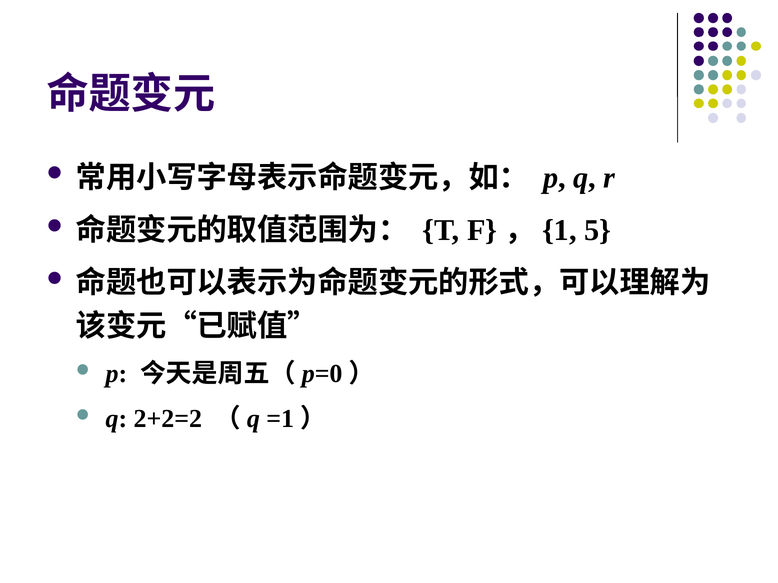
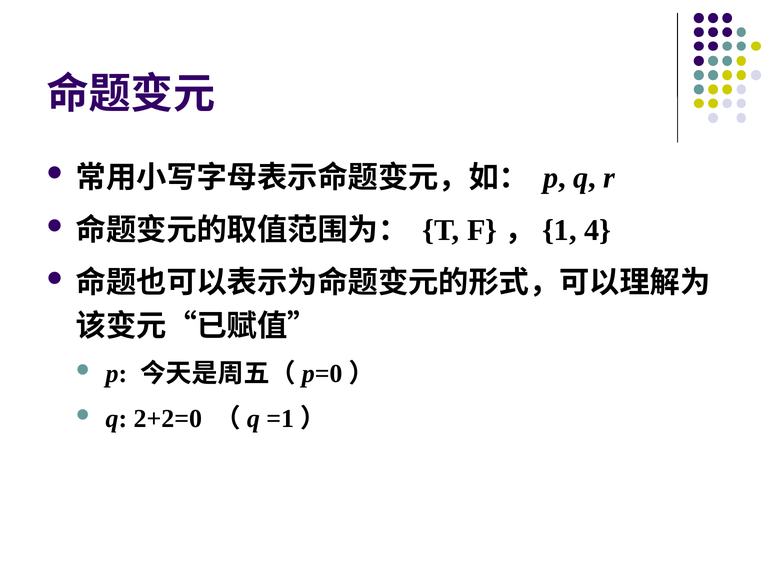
5: 5 -> 4
2+2=2: 2+2=2 -> 2+2=0
